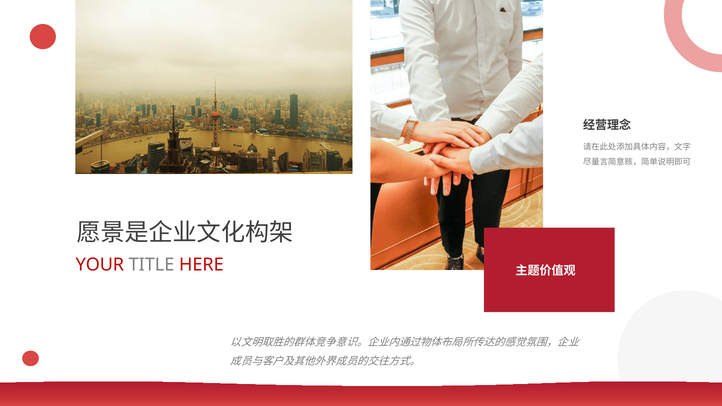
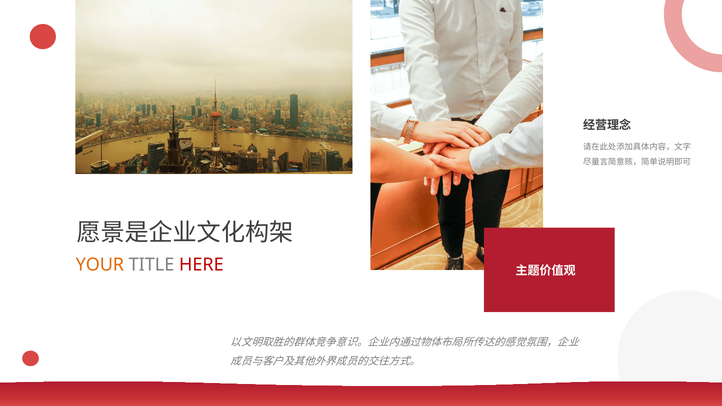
YOUR colour: red -> orange
